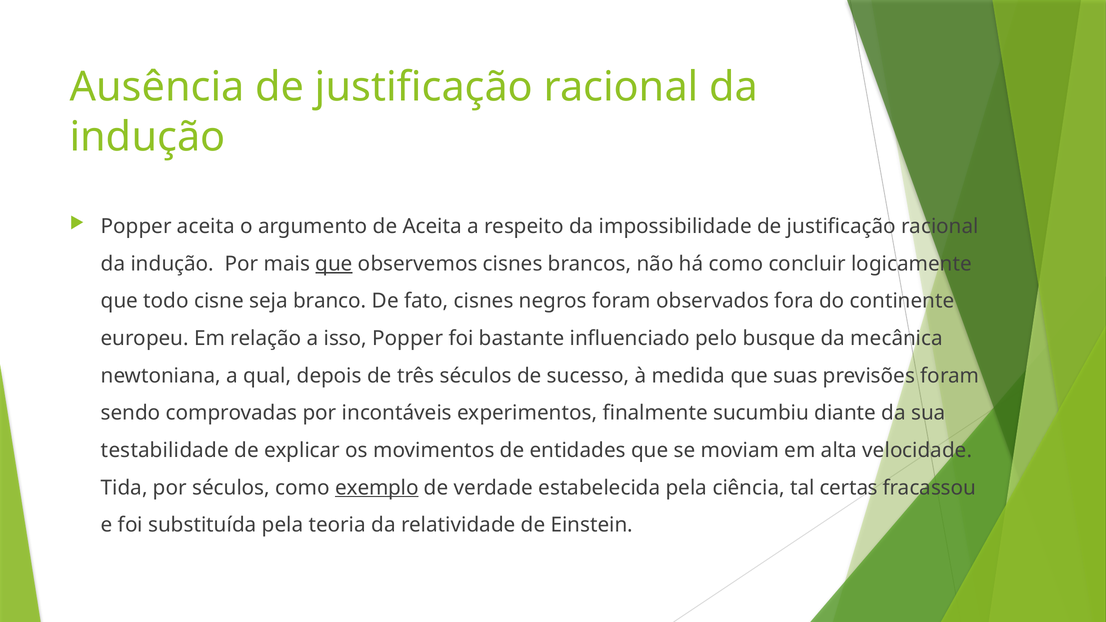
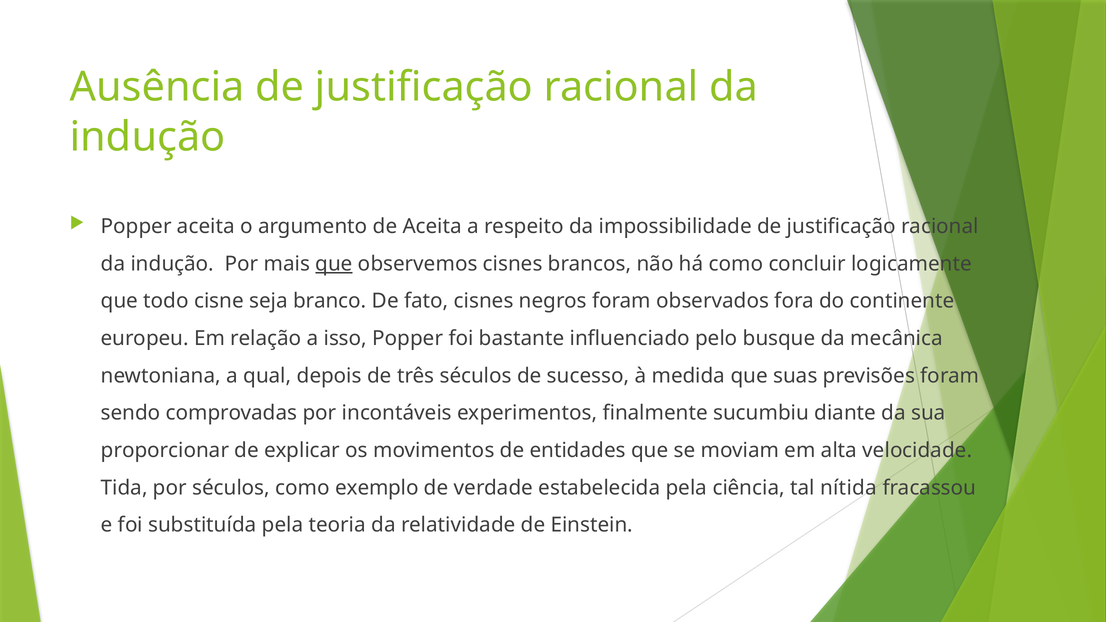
testabilidade: testabilidade -> proporcionar
exemplo underline: present -> none
certas: certas -> nítida
